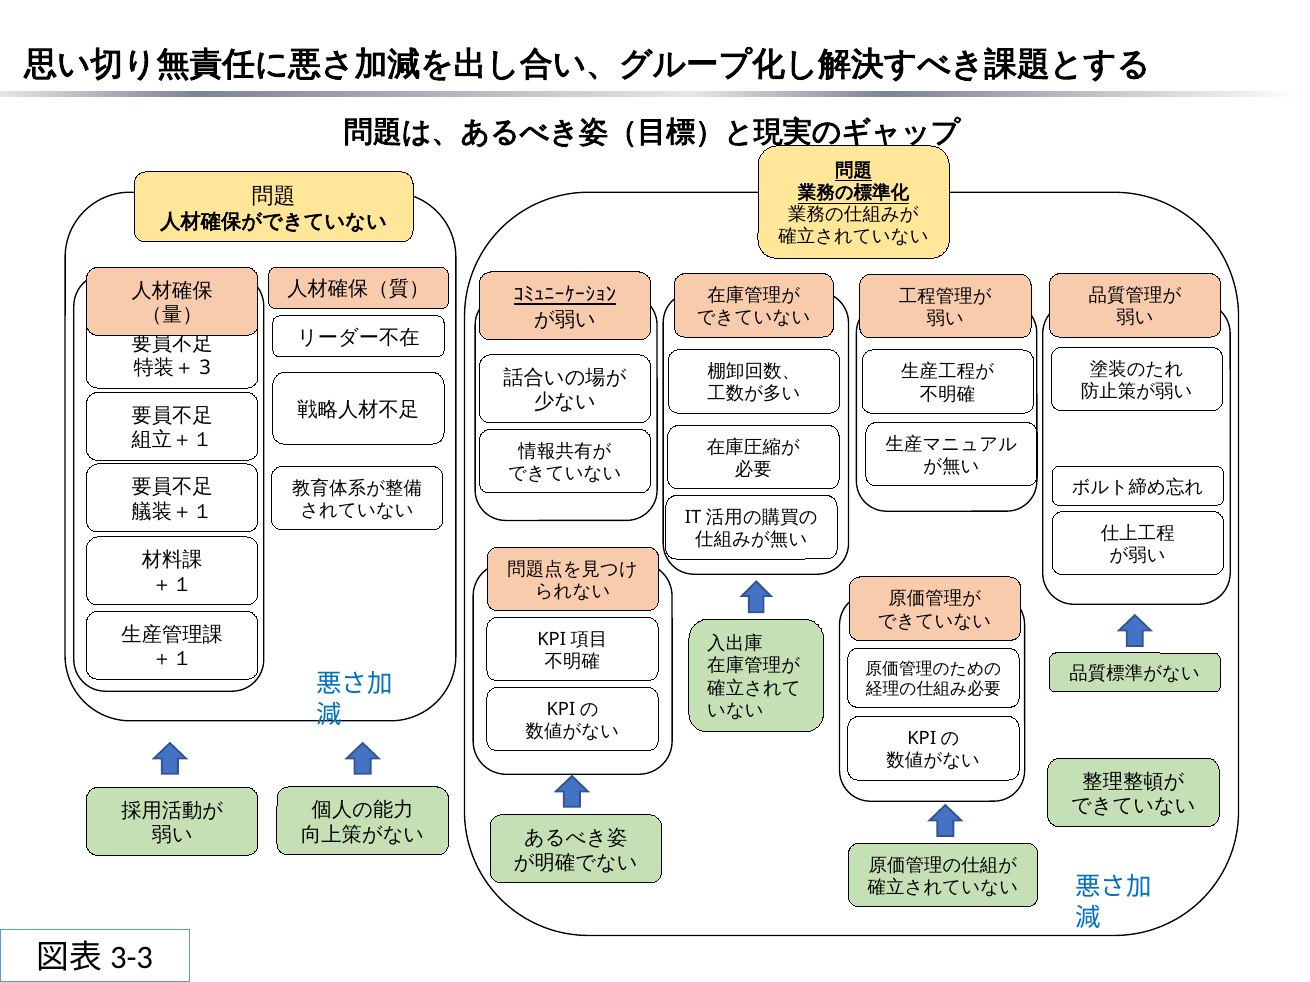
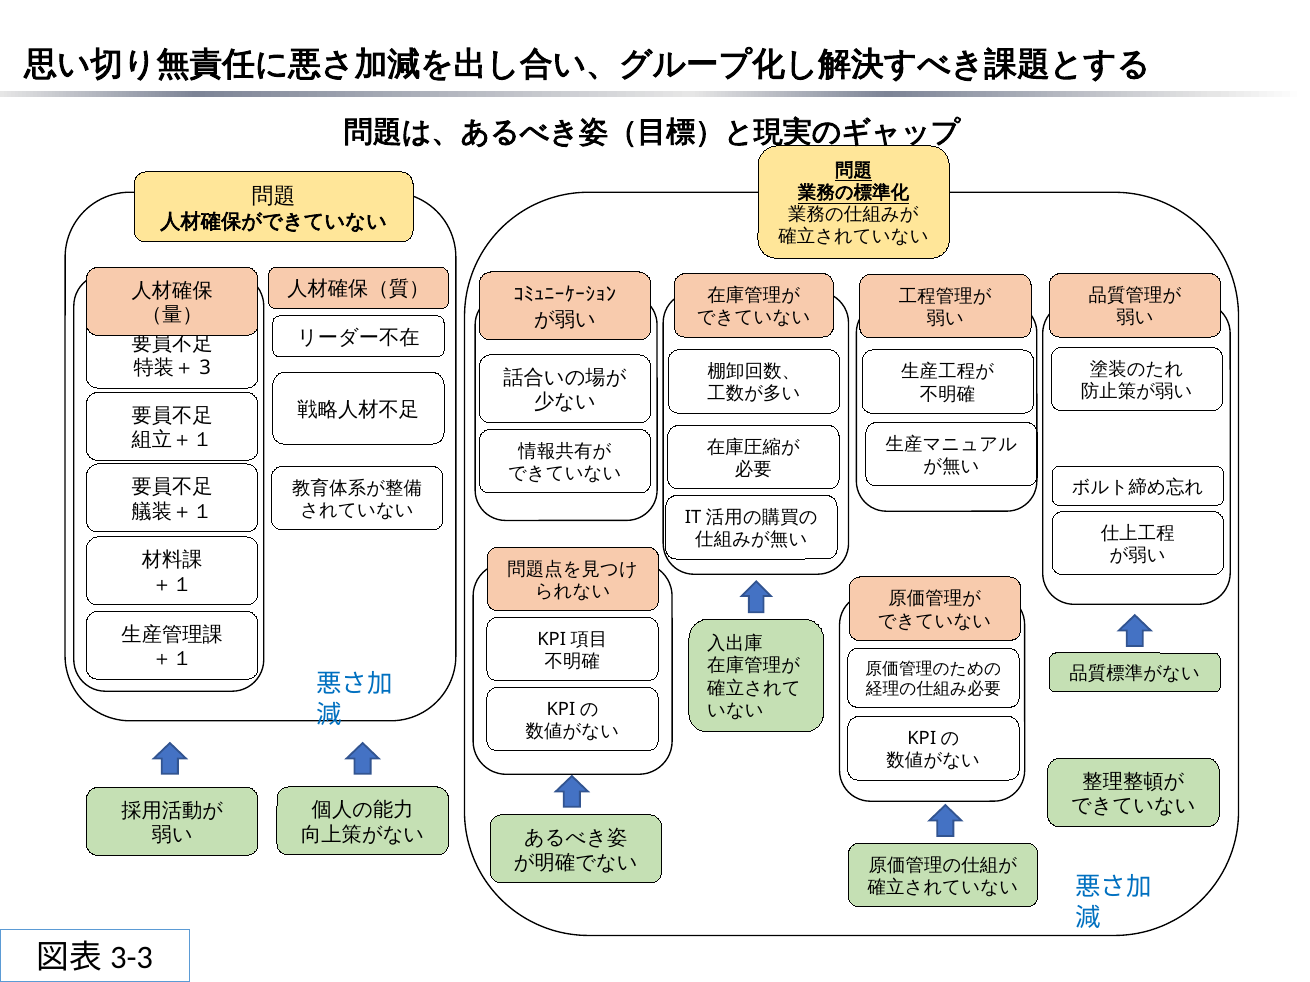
ｺﾐｭﾆｰｹｰｼｮﾝ underline: present -> none
